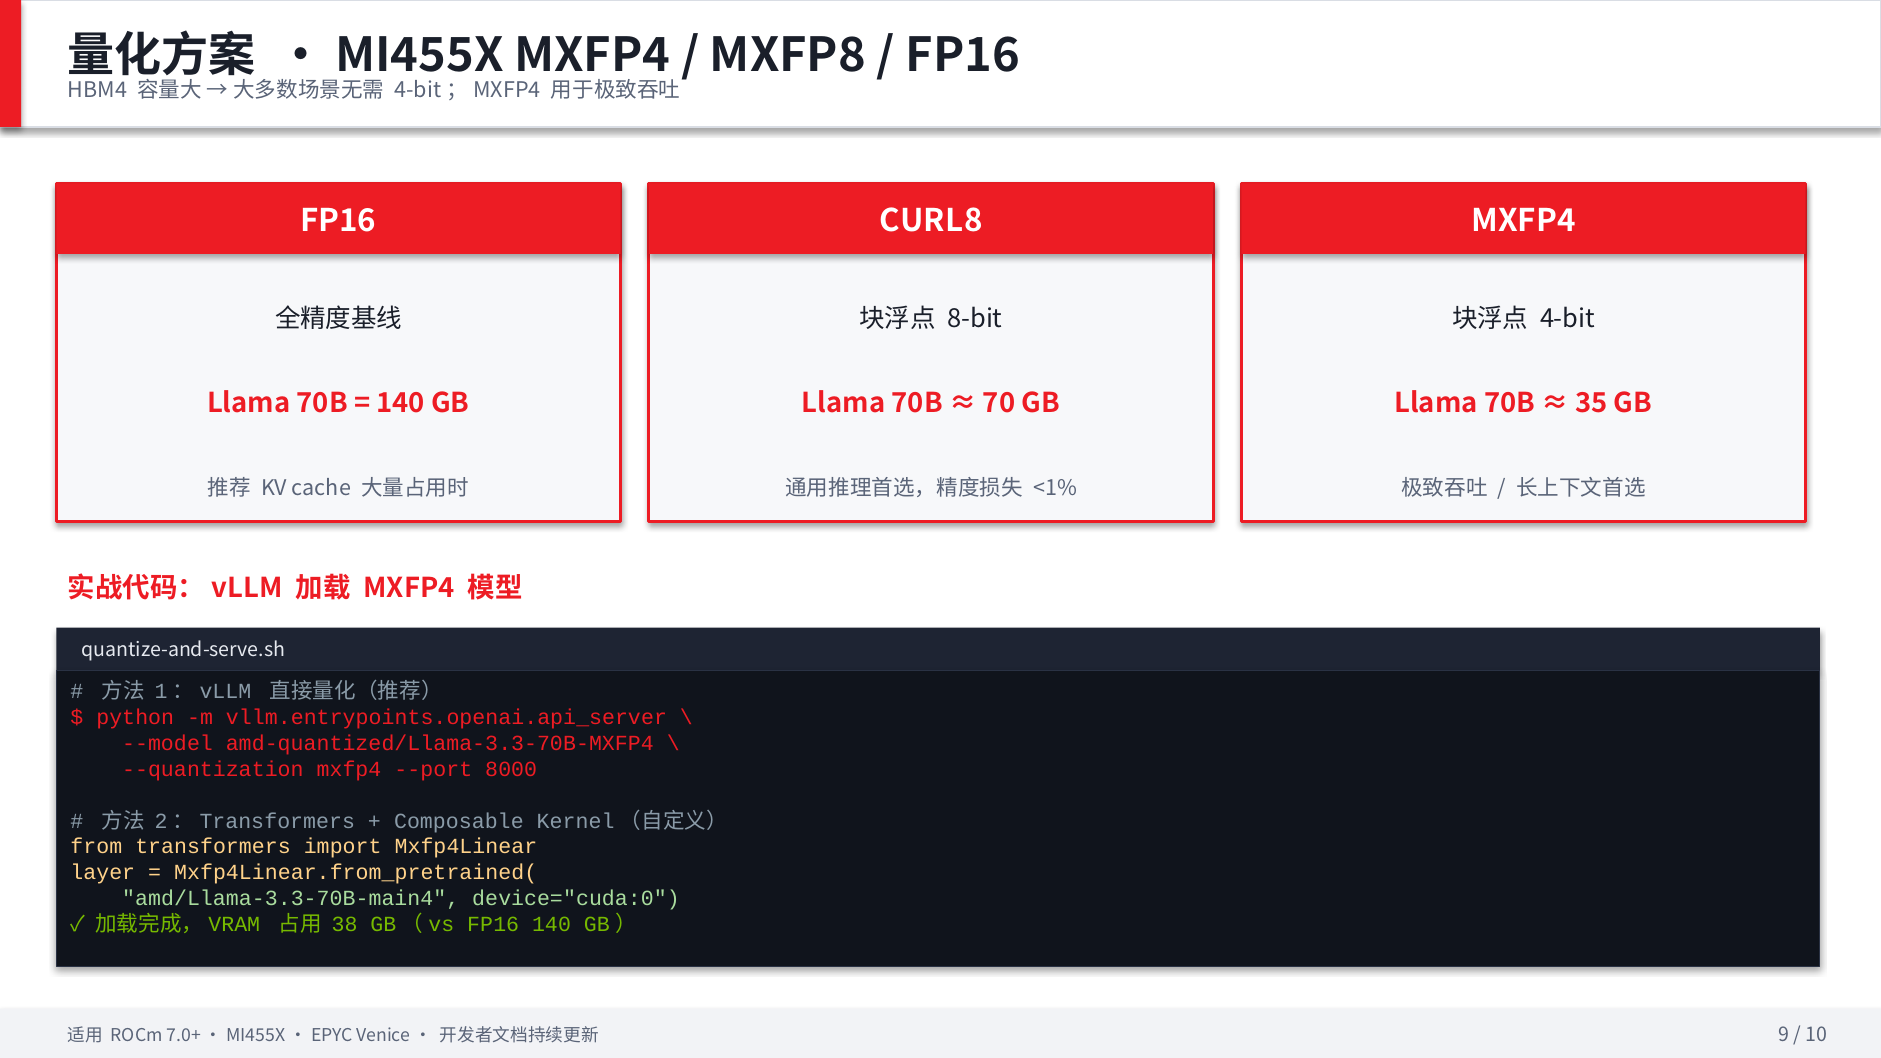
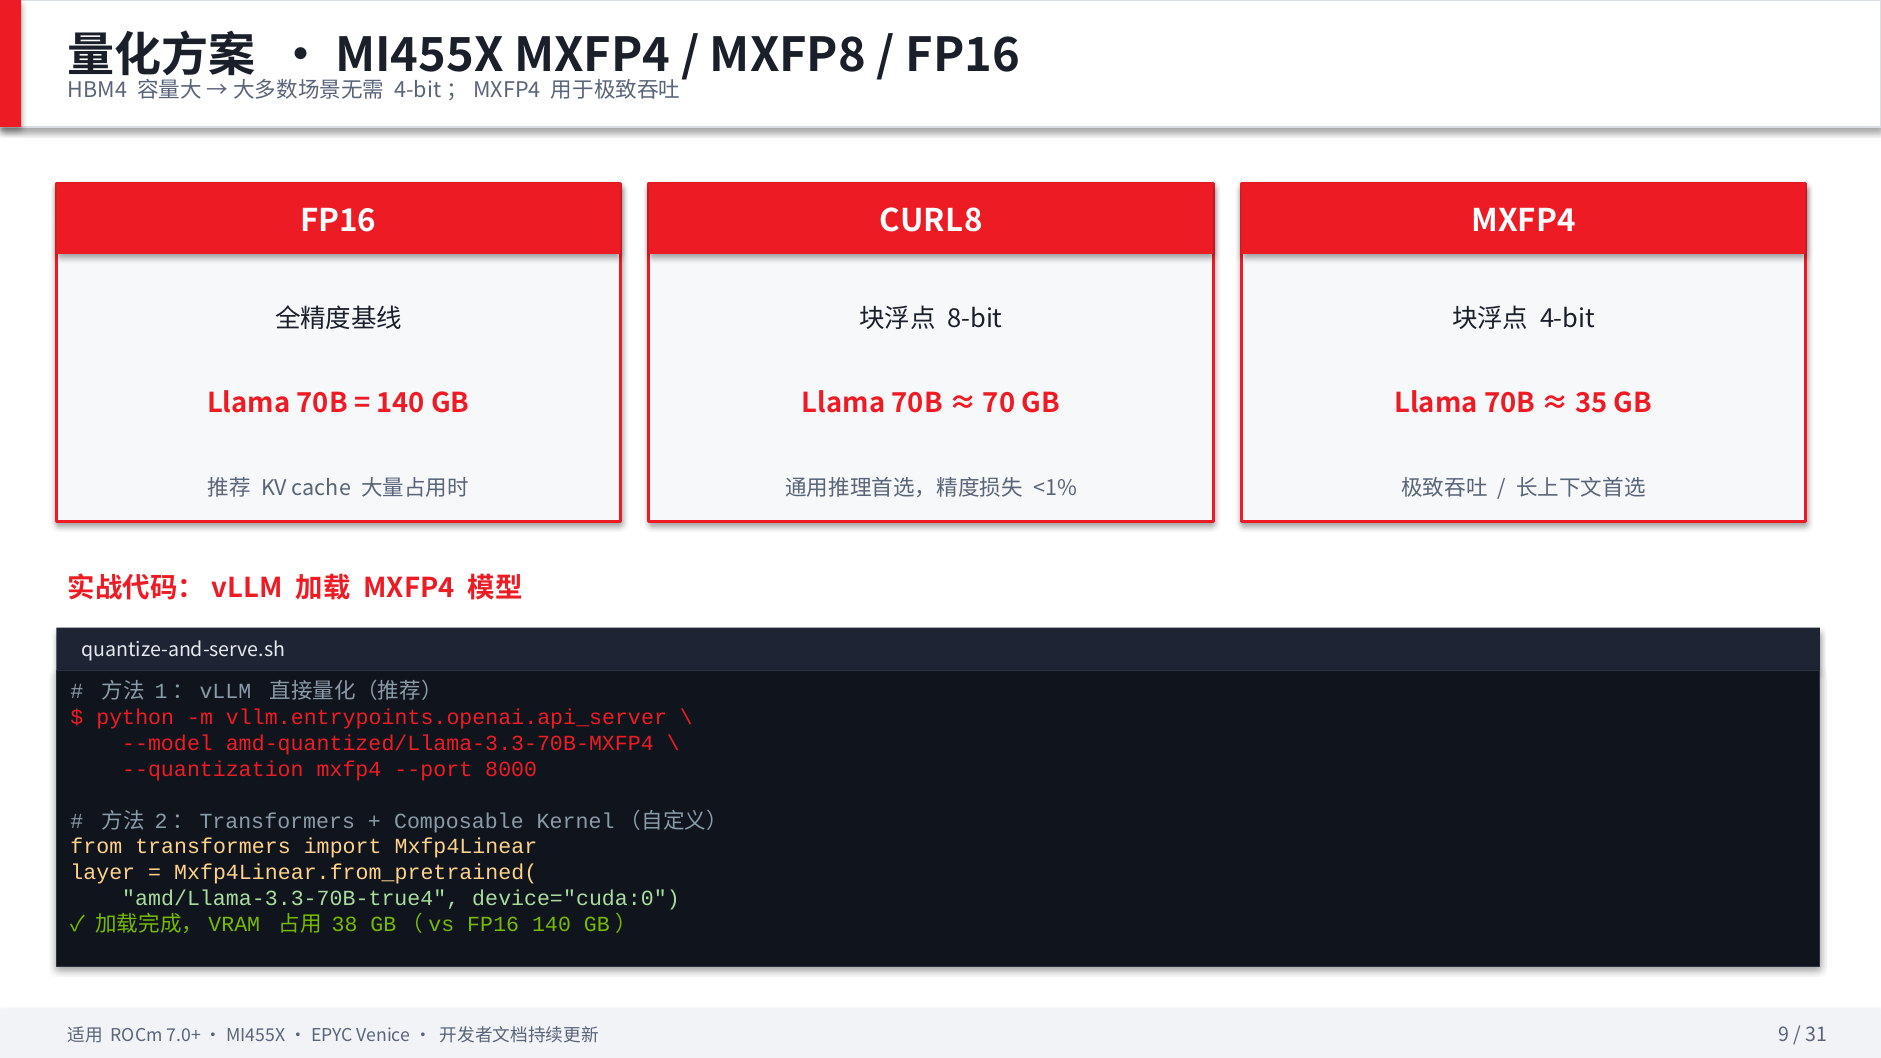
amd/Llama-3.3-70B-main4: amd/Llama-3.3-70B-main4 -> amd/Llama-3.3-70B-true4
10: 10 -> 31
